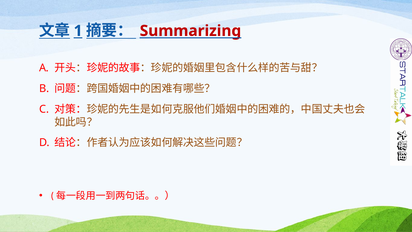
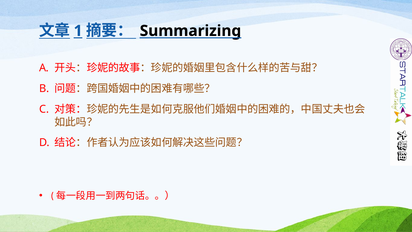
Summarizing colour: red -> black
